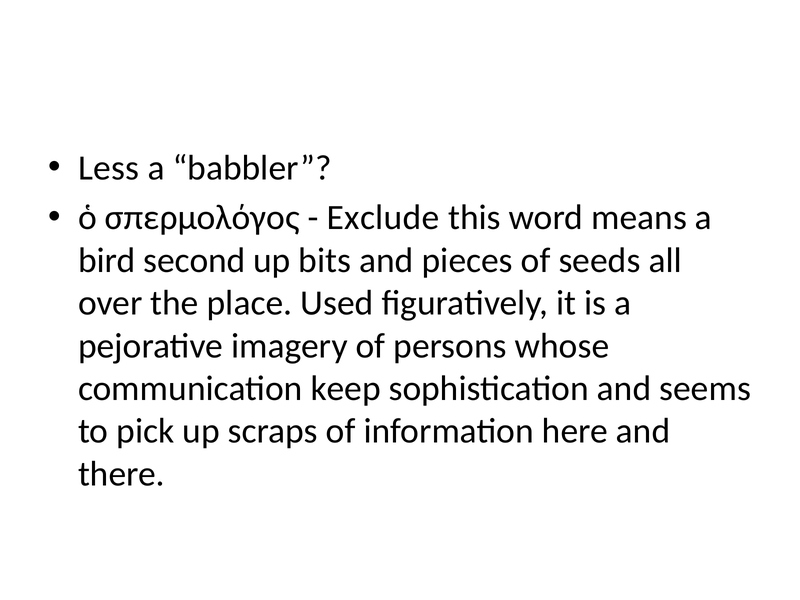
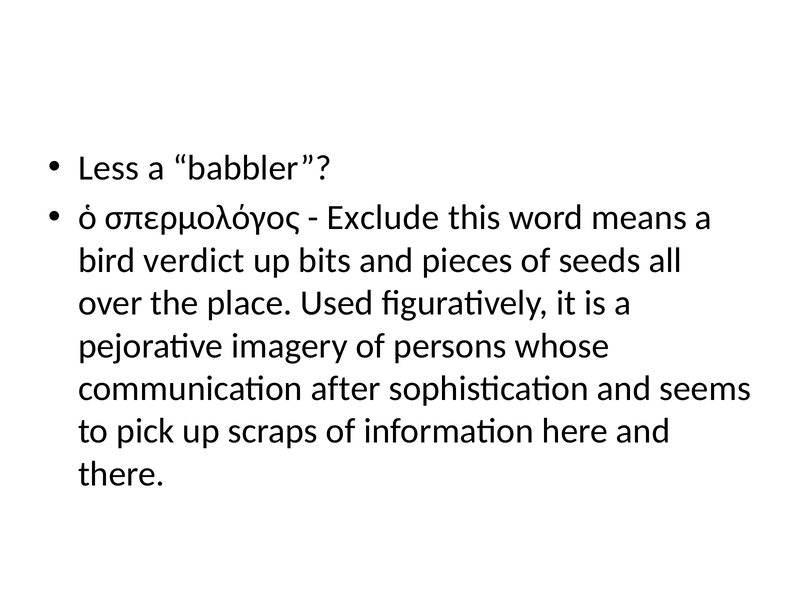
second: second -> verdict
keep: keep -> after
